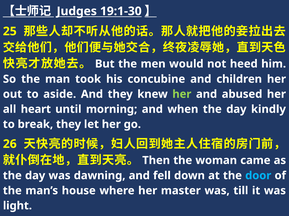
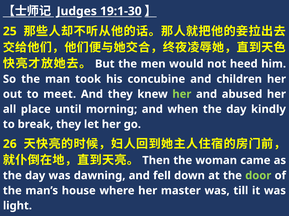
aside: aside -> meet
heart: heart -> place
door colour: light blue -> light green
